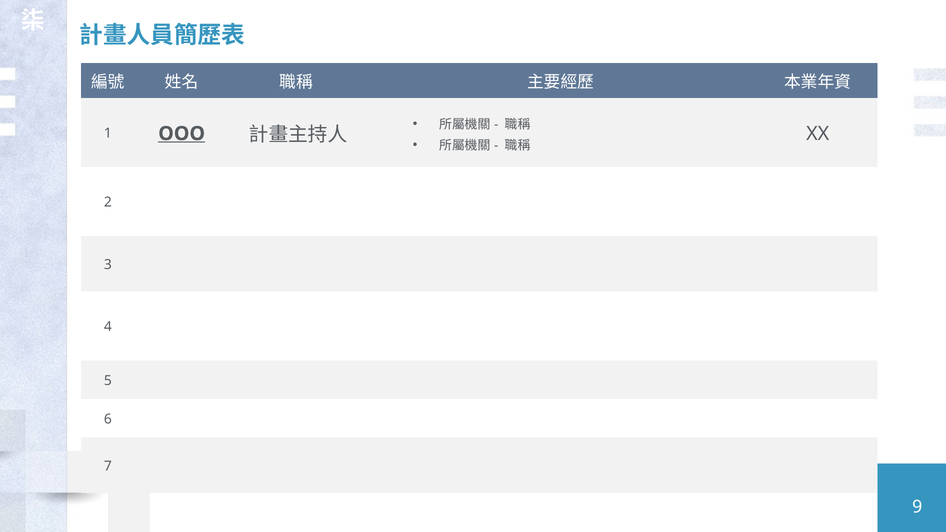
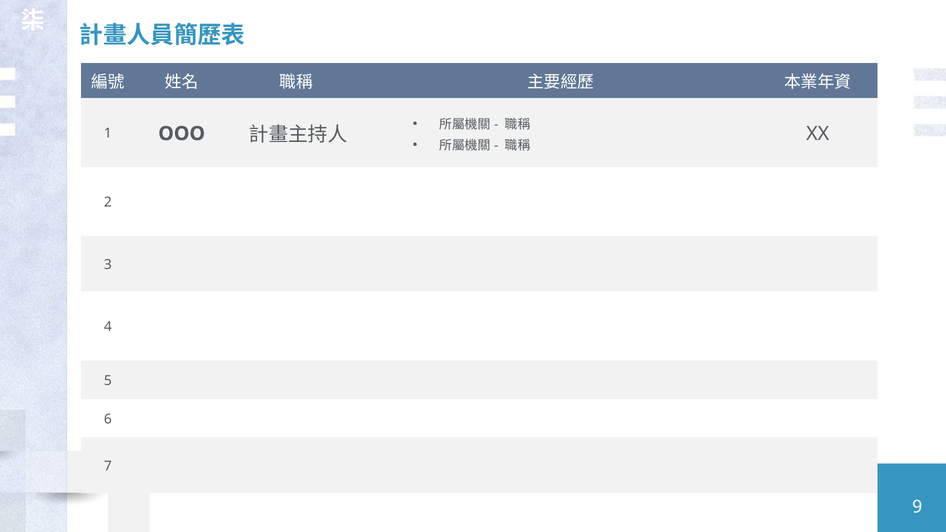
OOO underline: present -> none
